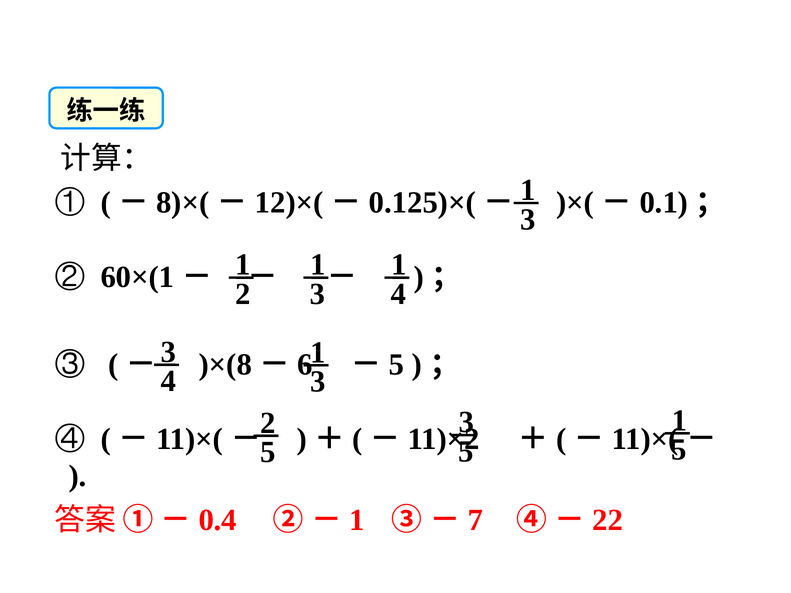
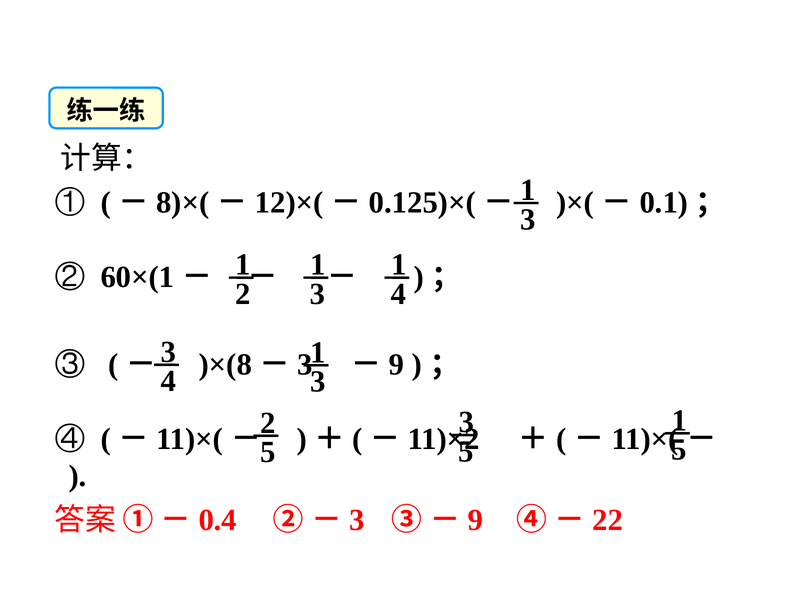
6 at (305, 365): 6 -> 3
5 at (397, 365): 5 -> 9
1 at (357, 520): 1 -> 3
7 at (475, 520): 7 -> 9
